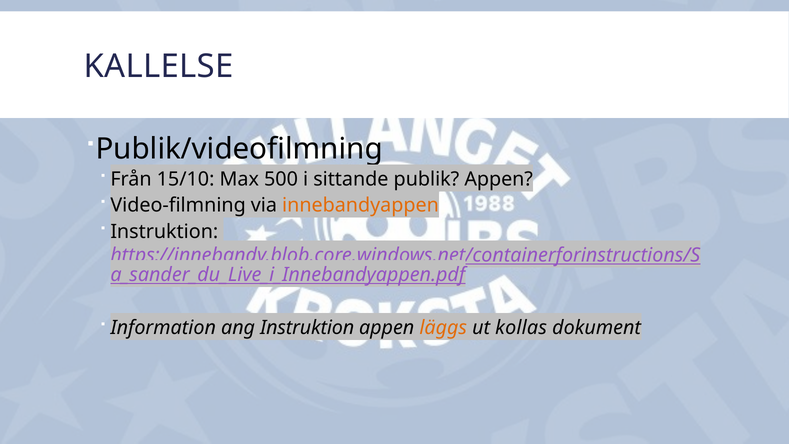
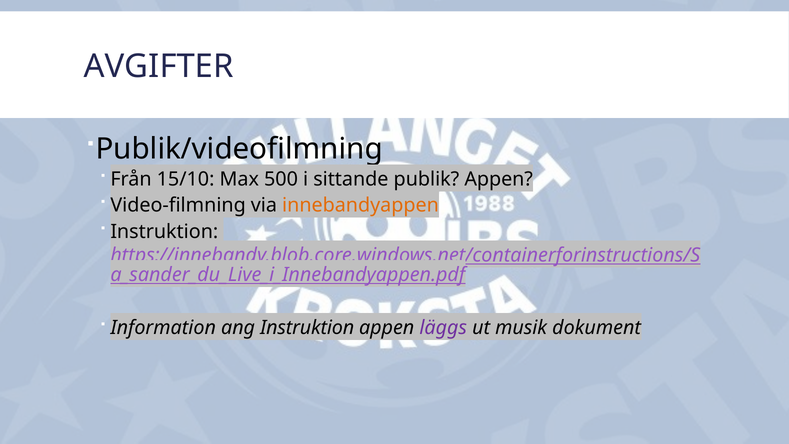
KALLELSE: KALLELSE -> AVGIFTER
läggs colour: orange -> purple
kollas: kollas -> musik
